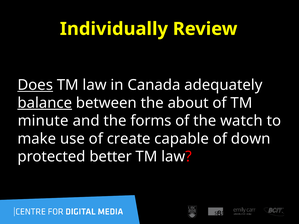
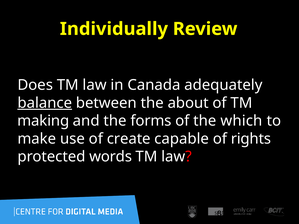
Does underline: present -> none
minute: minute -> making
watch: watch -> which
down: down -> rights
better: better -> words
